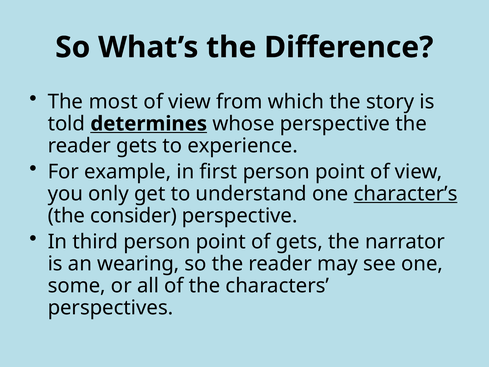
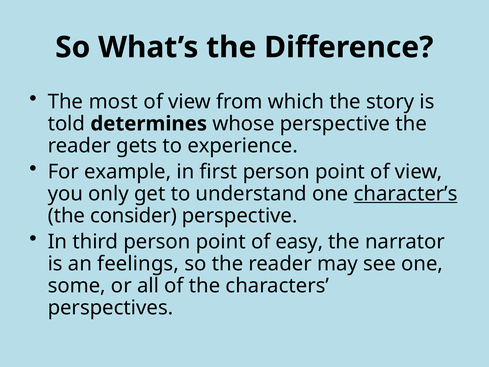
determines underline: present -> none
of gets: gets -> easy
wearing: wearing -> feelings
